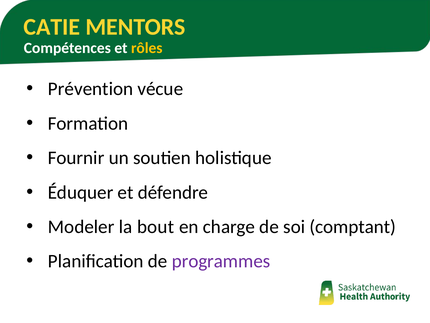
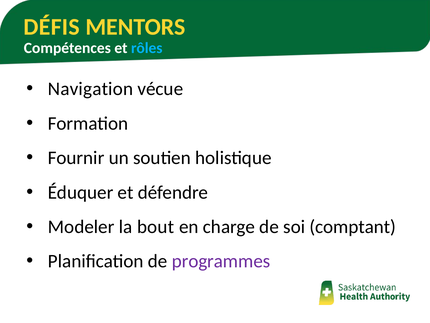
CATIE: CATIE -> DÉFIS
rôles colour: yellow -> light blue
Prévention: Prévention -> Navigation
